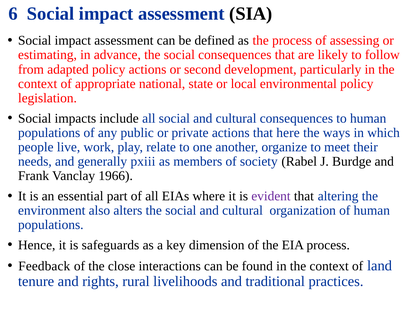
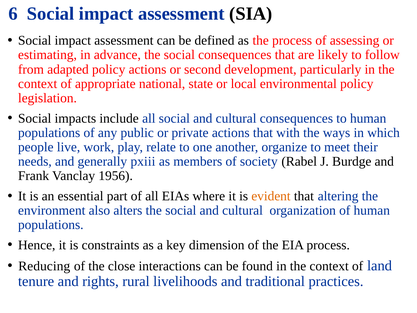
here: here -> with
1966: 1966 -> 1956
evident colour: purple -> orange
safeguards: safeguards -> constraints
Feedback: Feedback -> Reducing
